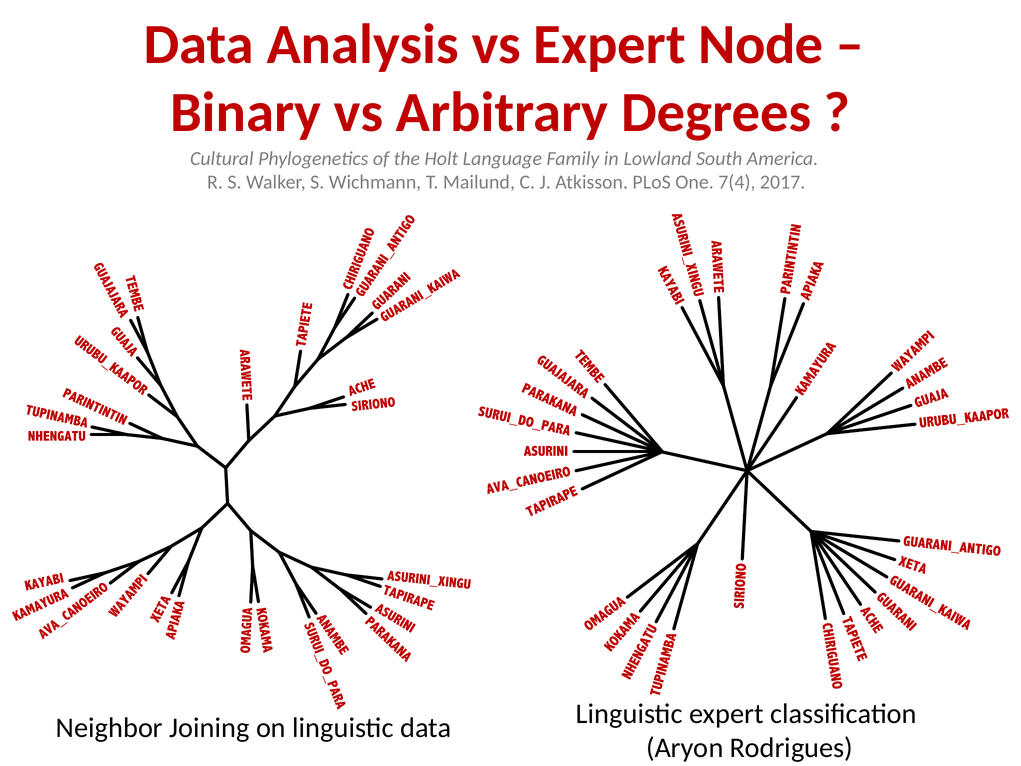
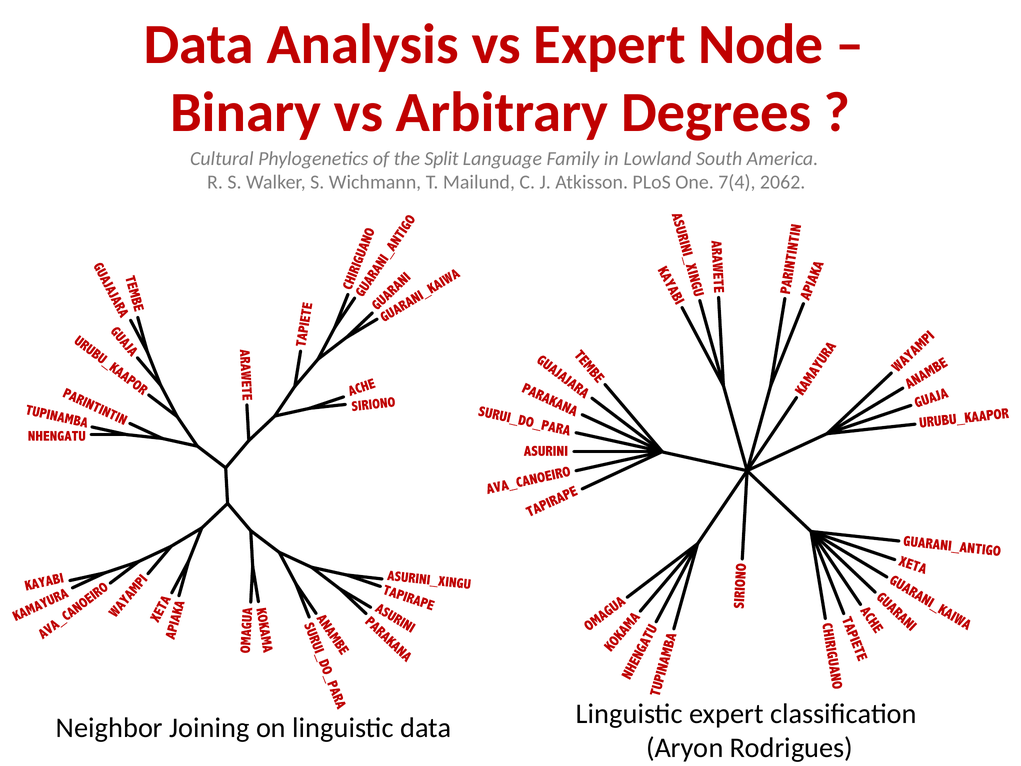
Holt: Holt -> Split
2017: 2017 -> 2062
